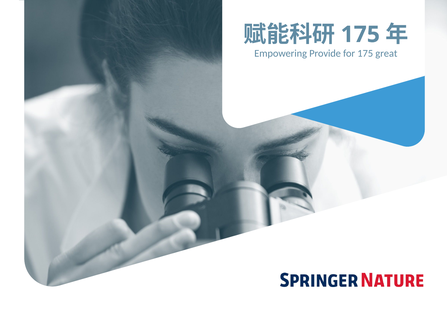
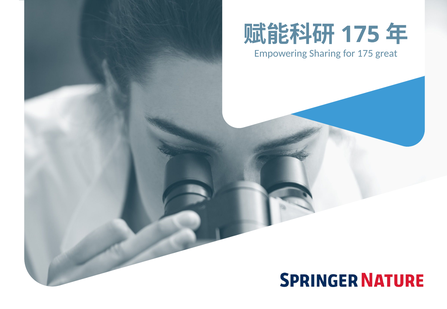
Provide: Provide -> Sharing
